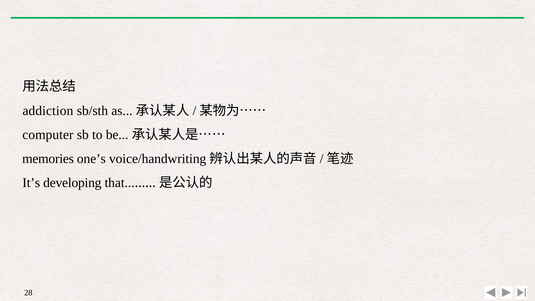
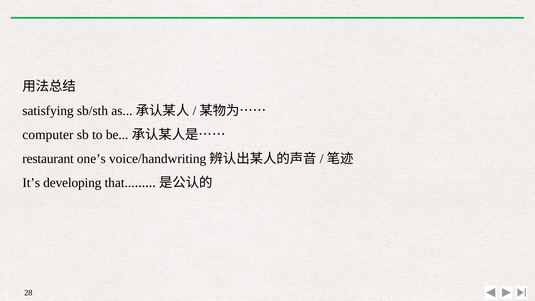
addiction: addiction -> satisfying
memories: memories -> restaurant
